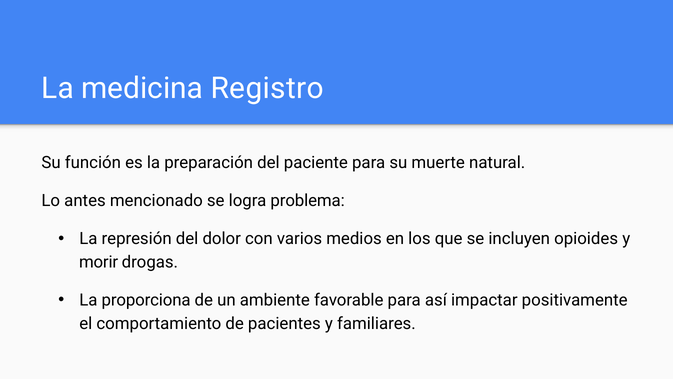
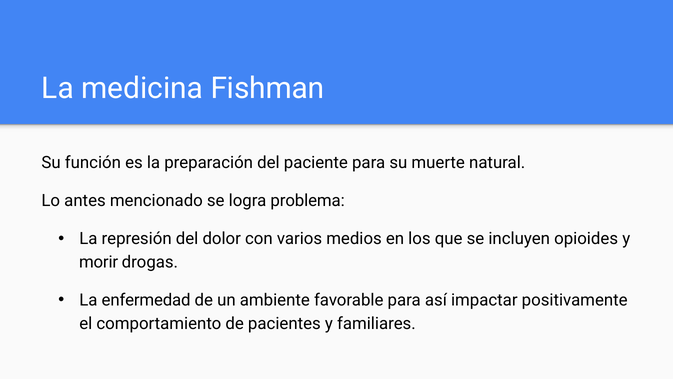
Registro: Registro -> Fishman
proporciona: proporciona -> enfermedad
